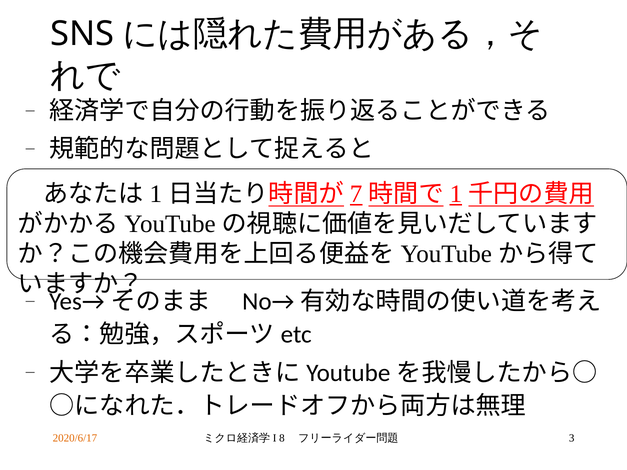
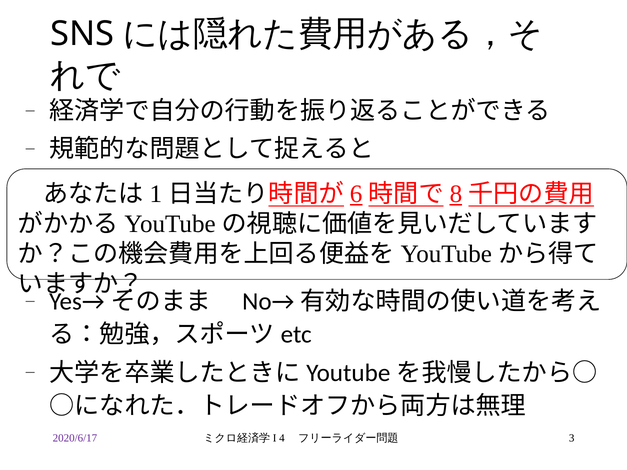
7: 7 -> 6
1 at (456, 194): 1 -> 8
2020/6/17 colour: orange -> purple
8: 8 -> 4
